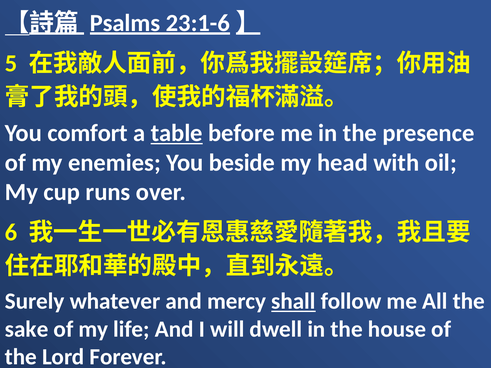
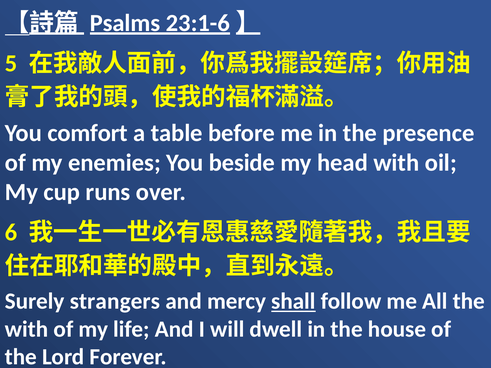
table underline: present -> none
whatever: whatever -> strangers
sake at (27, 329): sake -> with
